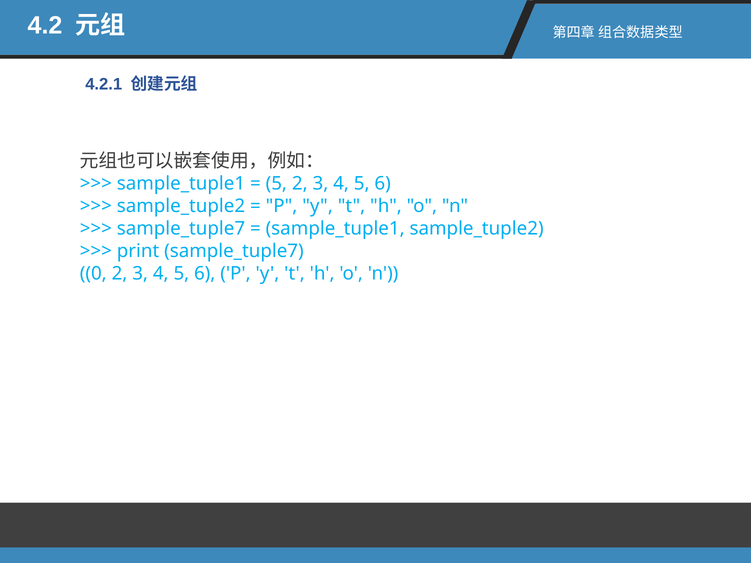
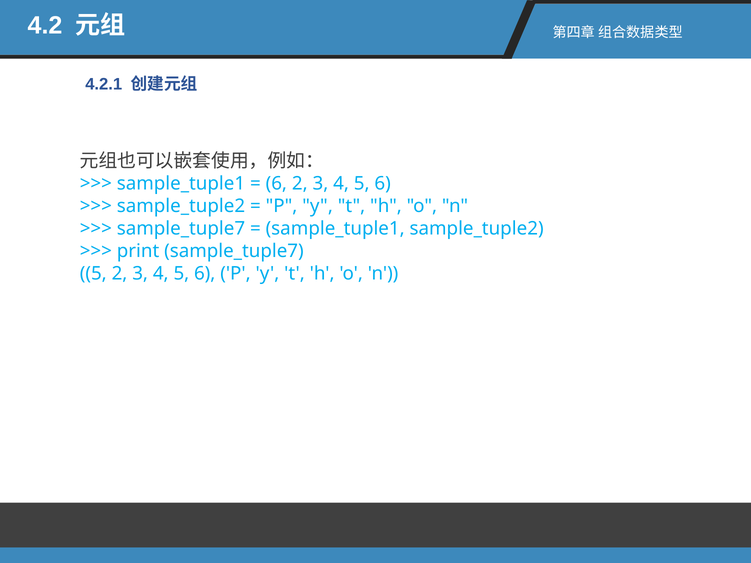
5 at (276, 184): 5 -> 6
0 at (93, 274): 0 -> 5
